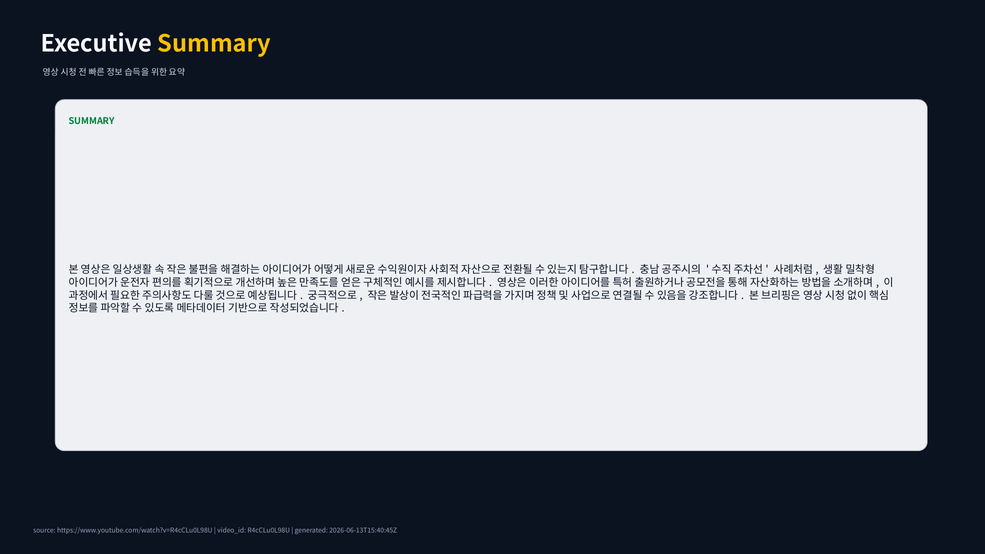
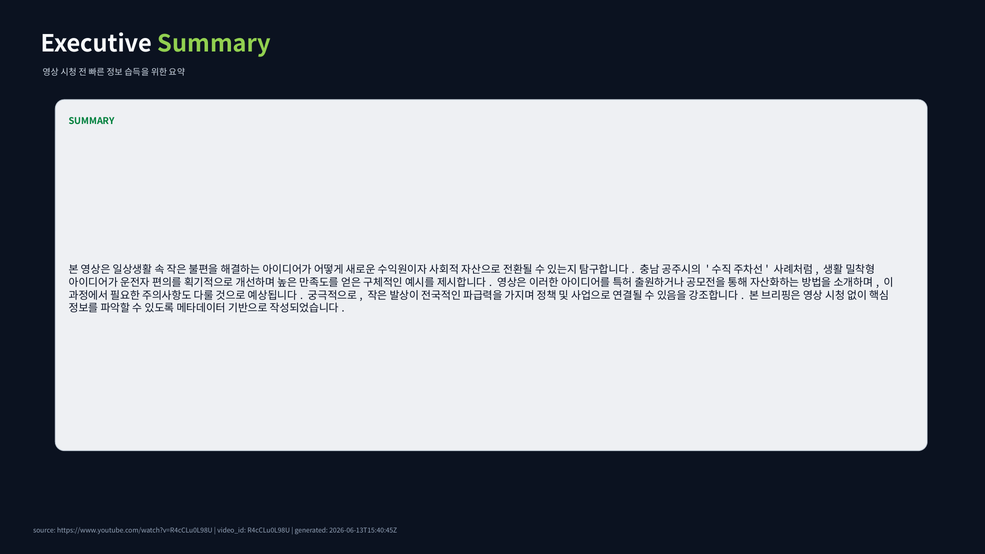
Summary at (214, 44) colour: yellow -> light green
